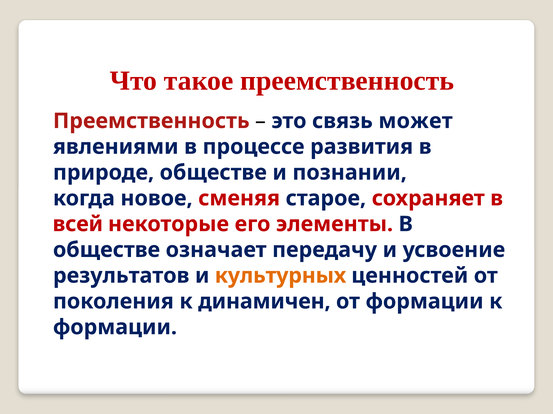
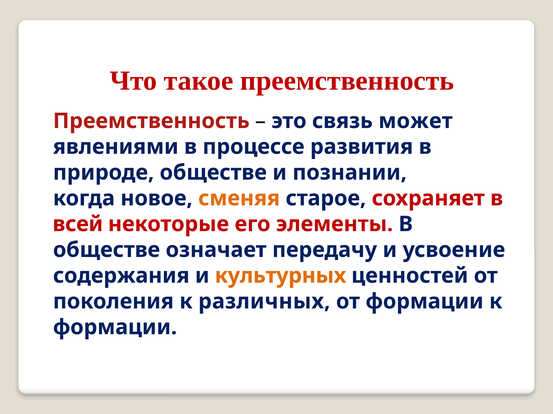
сменяя colour: red -> orange
результатов: результатов -> содержания
динамичен: динамичен -> различных
